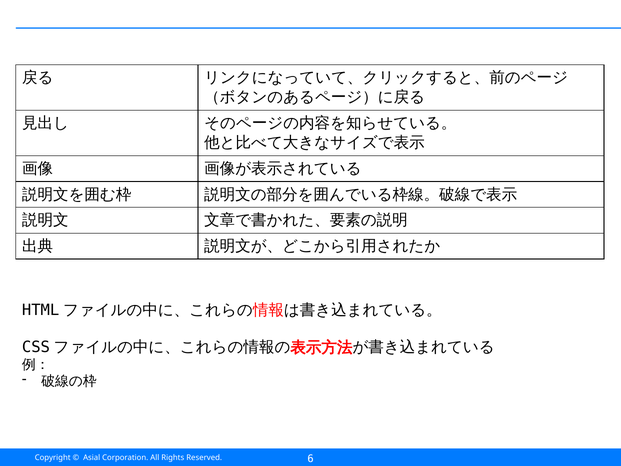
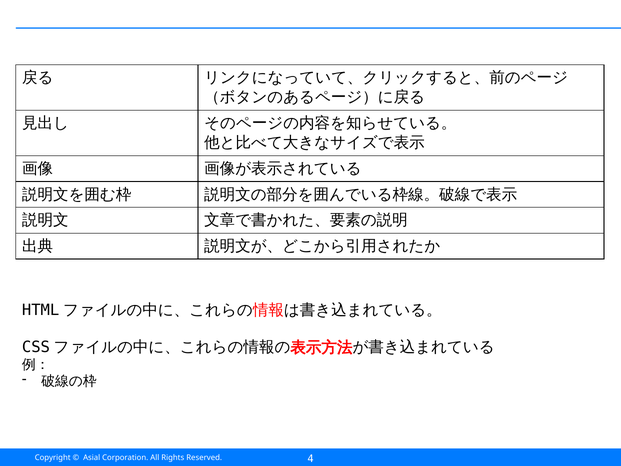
6: 6 -> 4
